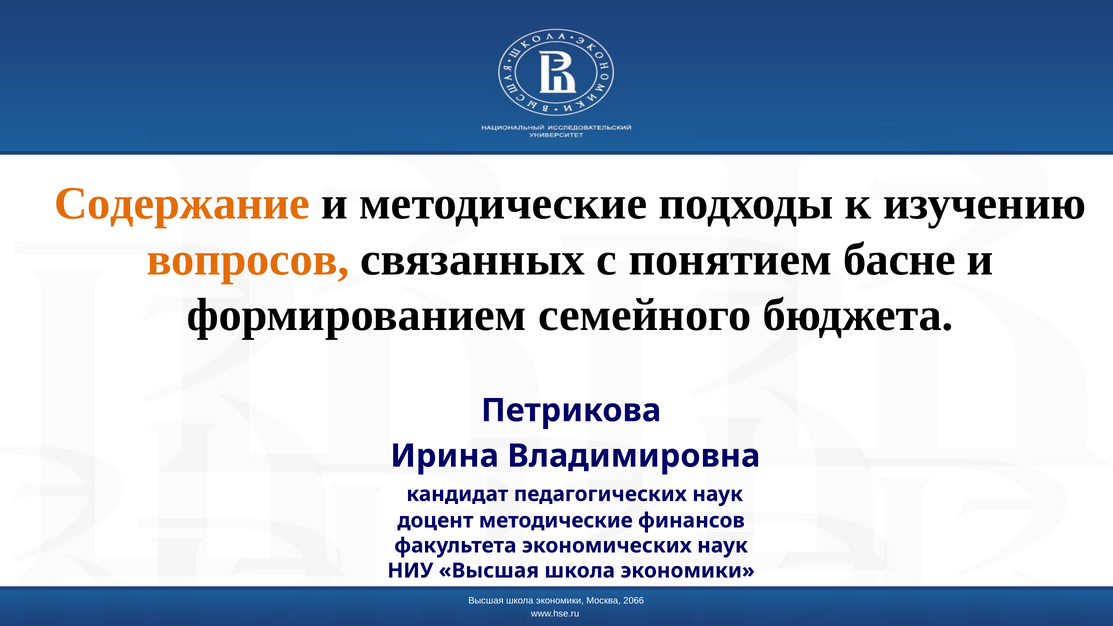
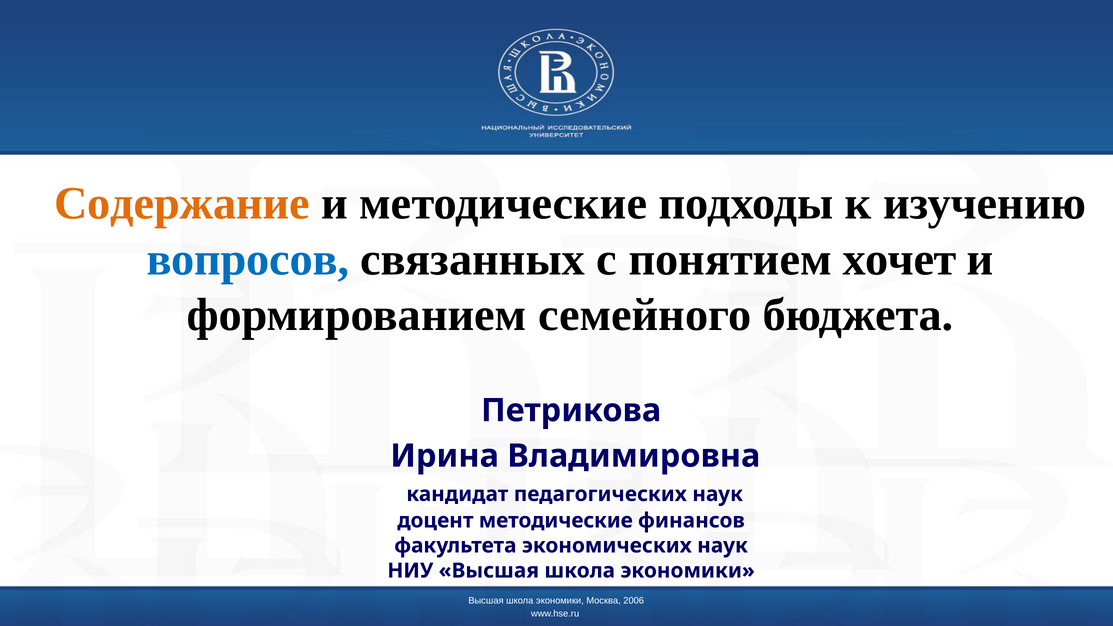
вопросов colour: orange -> blue
басне: басне -> хочет
2066: 2066 -> 2006
